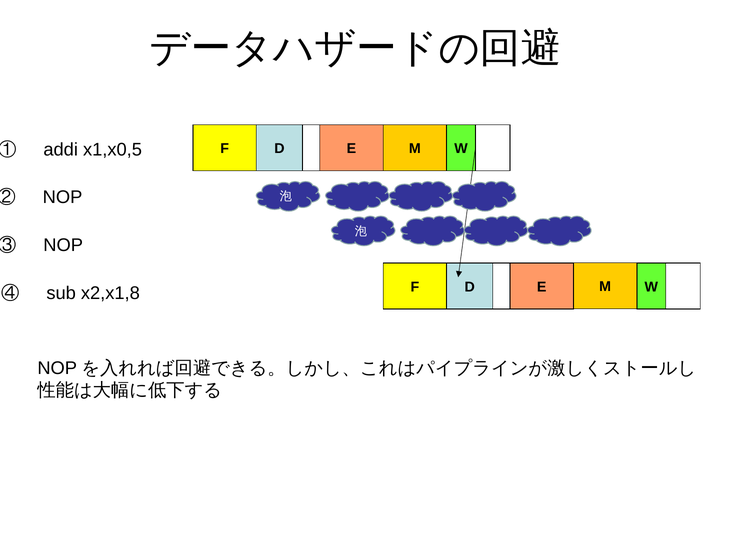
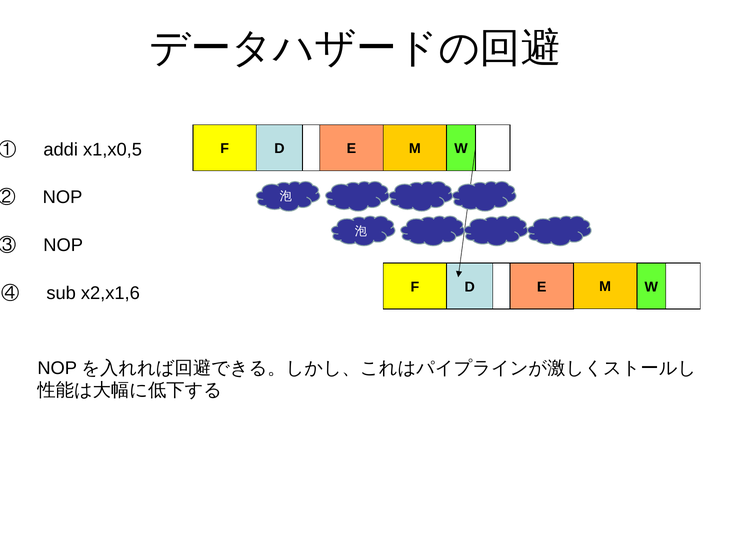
x2,x1,8: x2,x1,8 -> x2,x1,6
